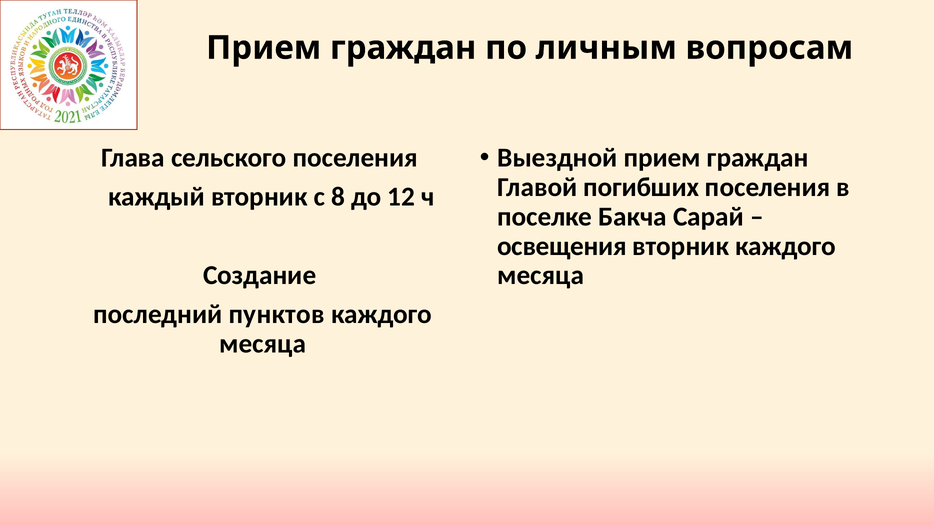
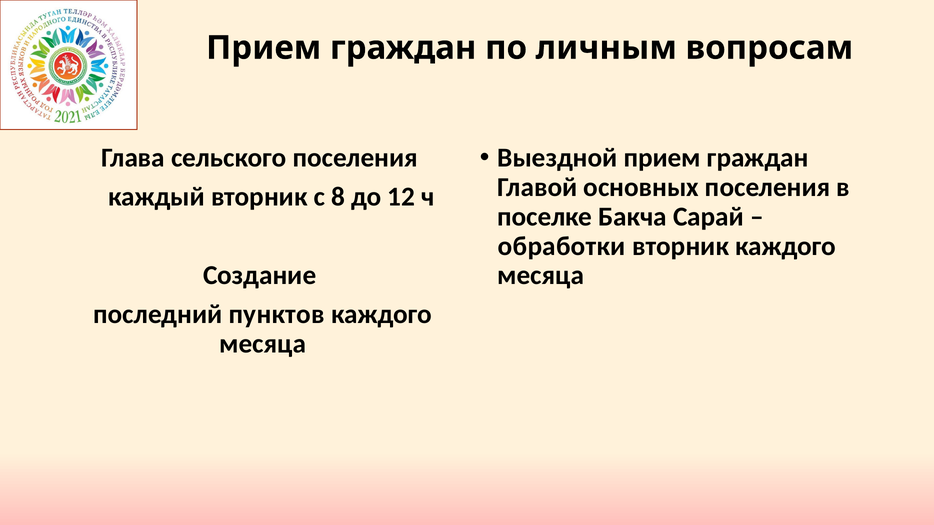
погибших: погибших -> основных
освещения: освещения -> обработки
